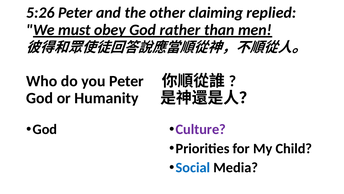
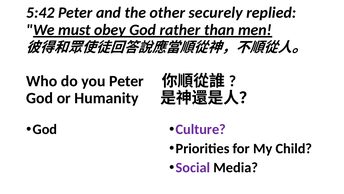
5:26: 5:26 -> 5:42
claiming: claiming -> securely
Social colour: blue -> purple
